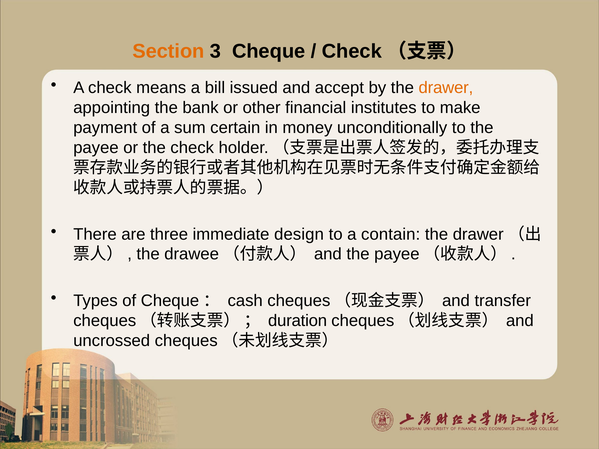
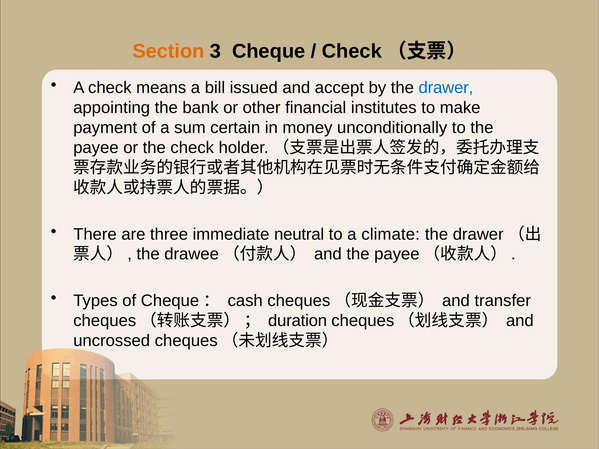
drawer at (446, 88) colour: orange -> blue
design: design -> neutral
contain: contain -> climate
